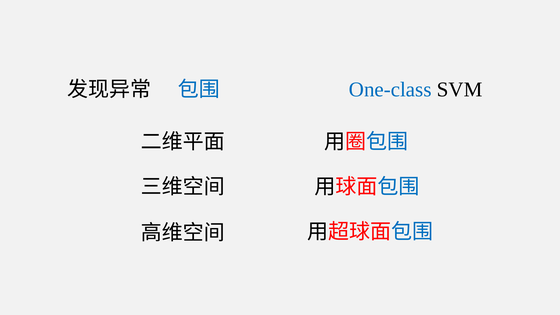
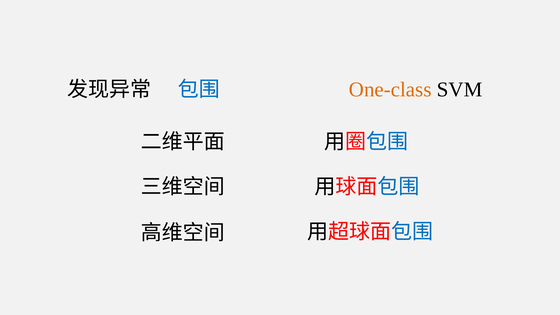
One-class colour: blue -> orange
